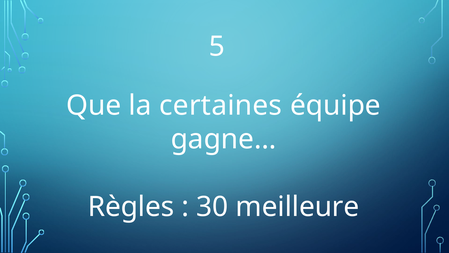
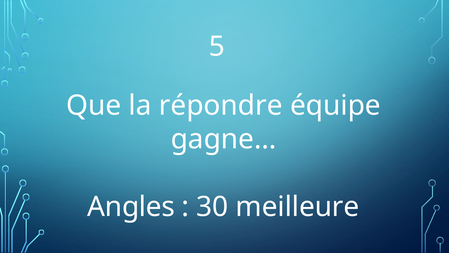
certaines: certaines -> répondre
Règles: Règles -> Angles
